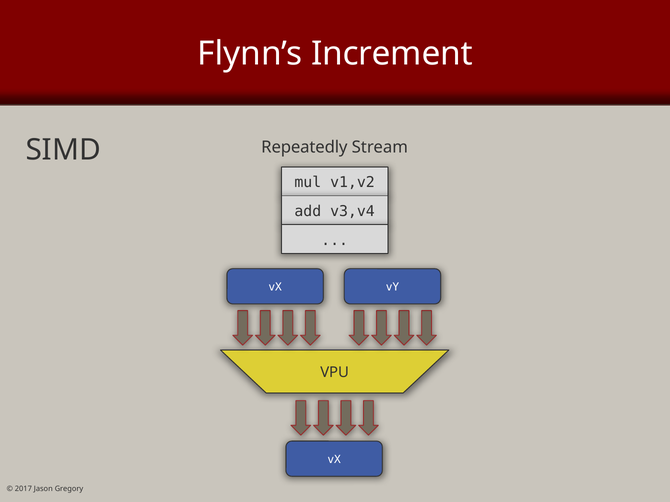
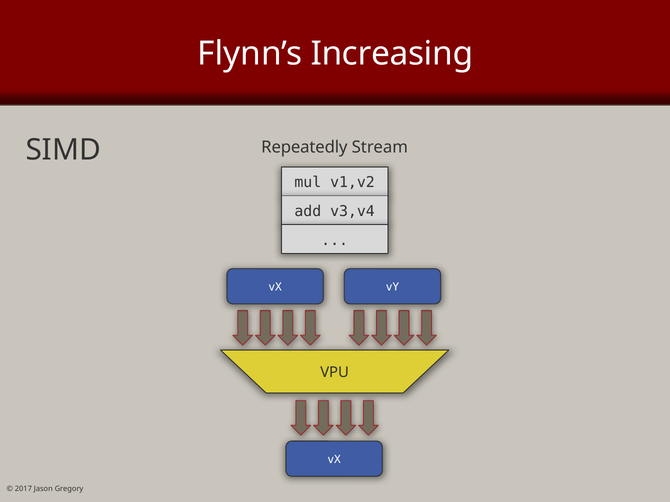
Increment: Increment -> Increasing
